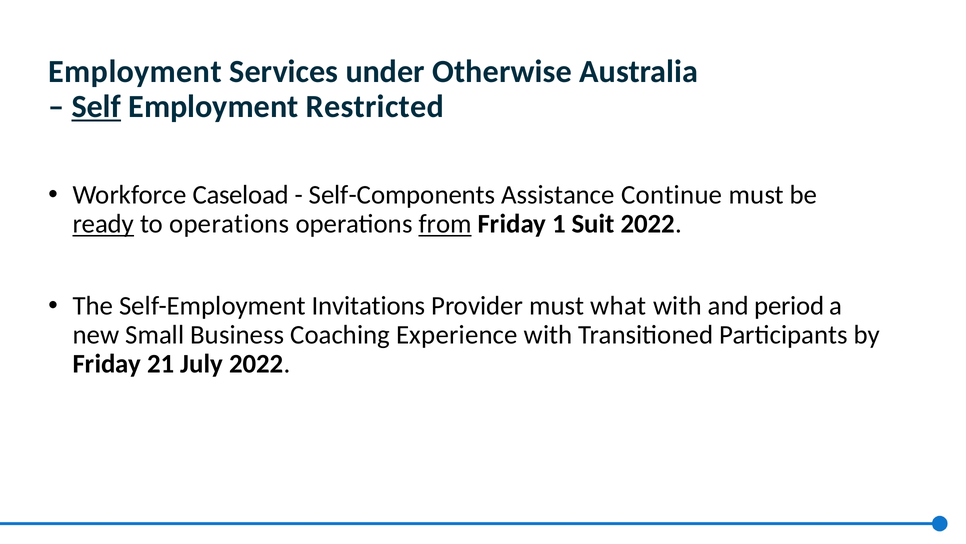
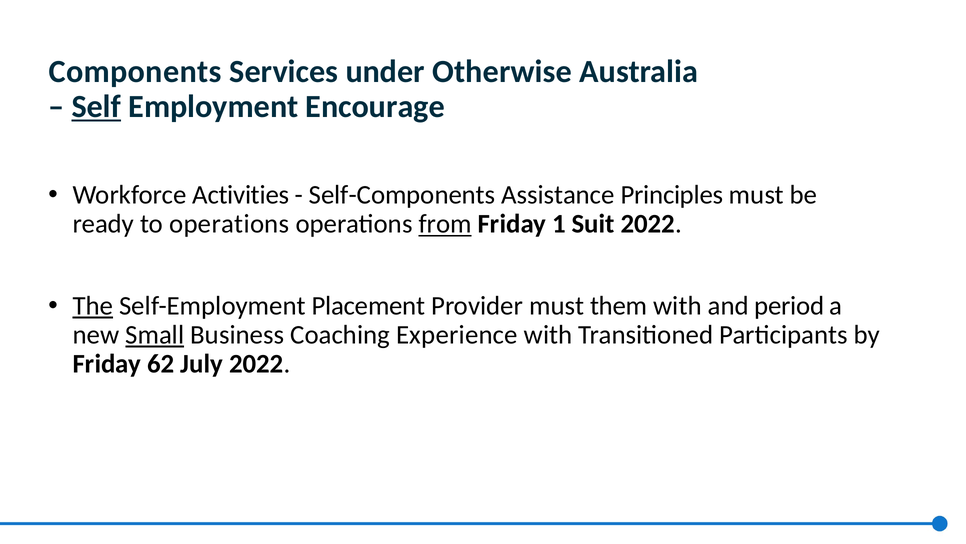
Employment at (135, 72): Employment -> Components
Restricted: Restricted -> Encourage
Caseload: Caseload -> Activities
Continue: Continue -> Principles
ready underline: present -> none
The underline: none -> present
Invitations: Invitations -> Placement
what: what -> them
Small underline: none -> present
21: 21 -> 62
